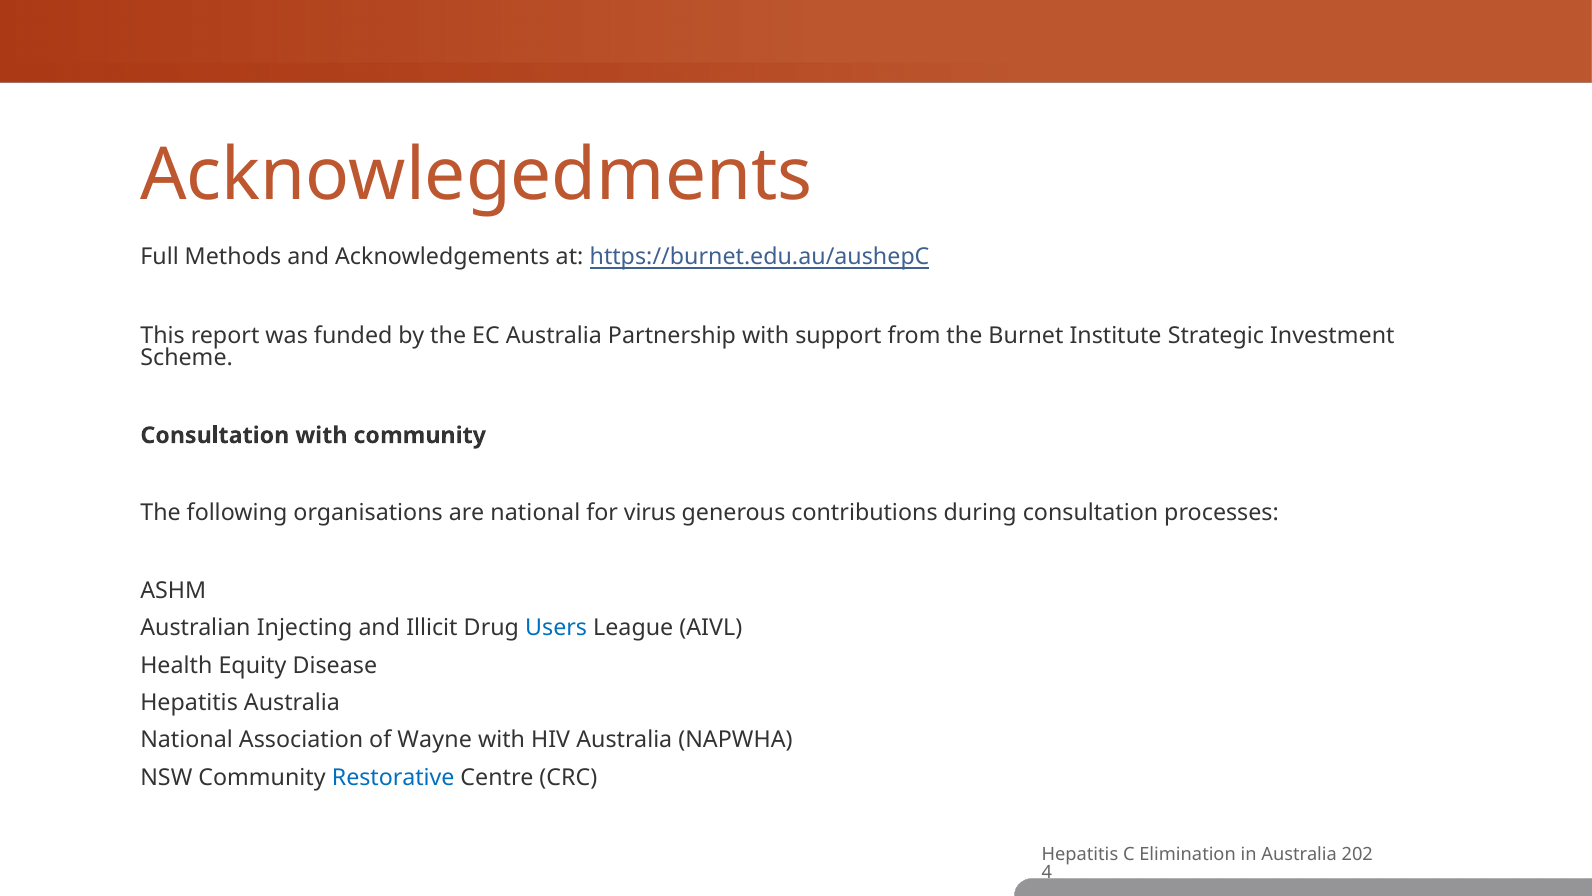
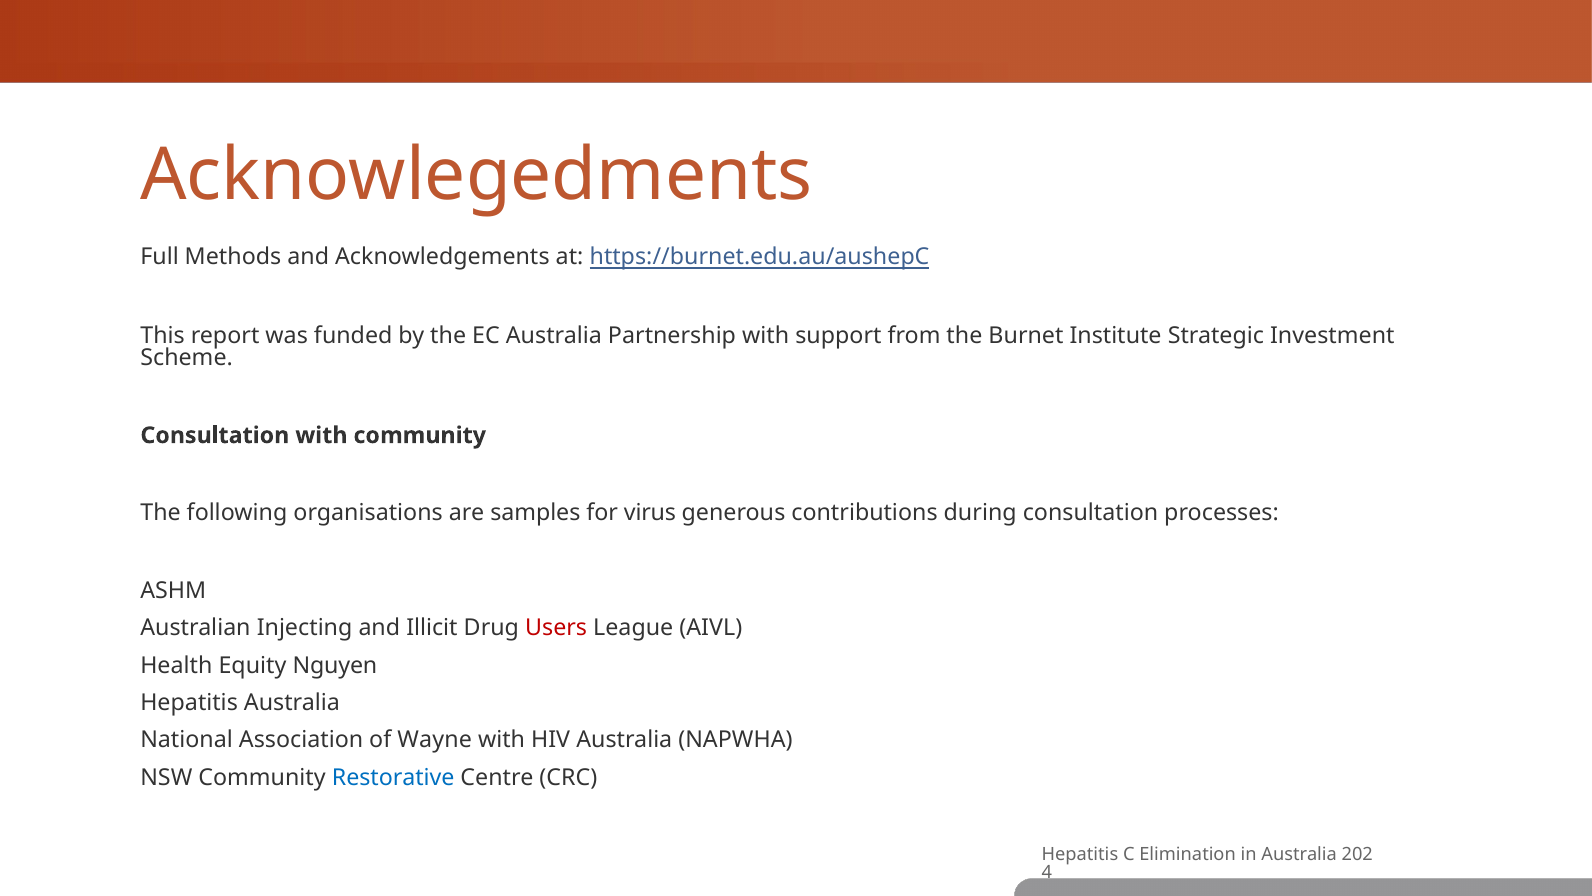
are national: national -> samples
Users colour: blue -> red
Disease: Disease -> Nguyen
